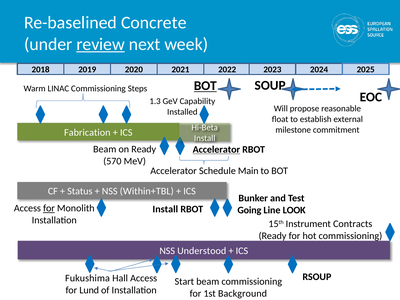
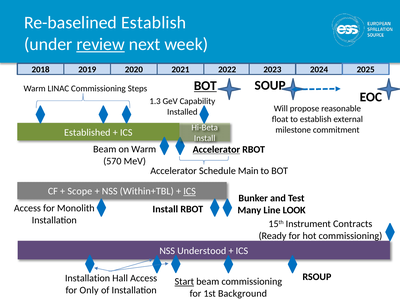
Re-baselined Concrete: Concrete -> Establish
Fabrication: Fabrication -> Established
on Ready: Ready -> Warm
Status: Status -> Scope
ICS at (190, 191) underline: none -> present
for at (49, 208) underline: present -> none
Going: Going -> Many
Fukushima at (87, 278): Fukushima -> Installation
Start underline: none -> present
Lund: Lund -> Only
